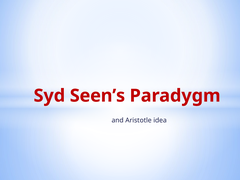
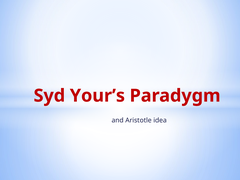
Seen’s: Seen’s -> Your’s
